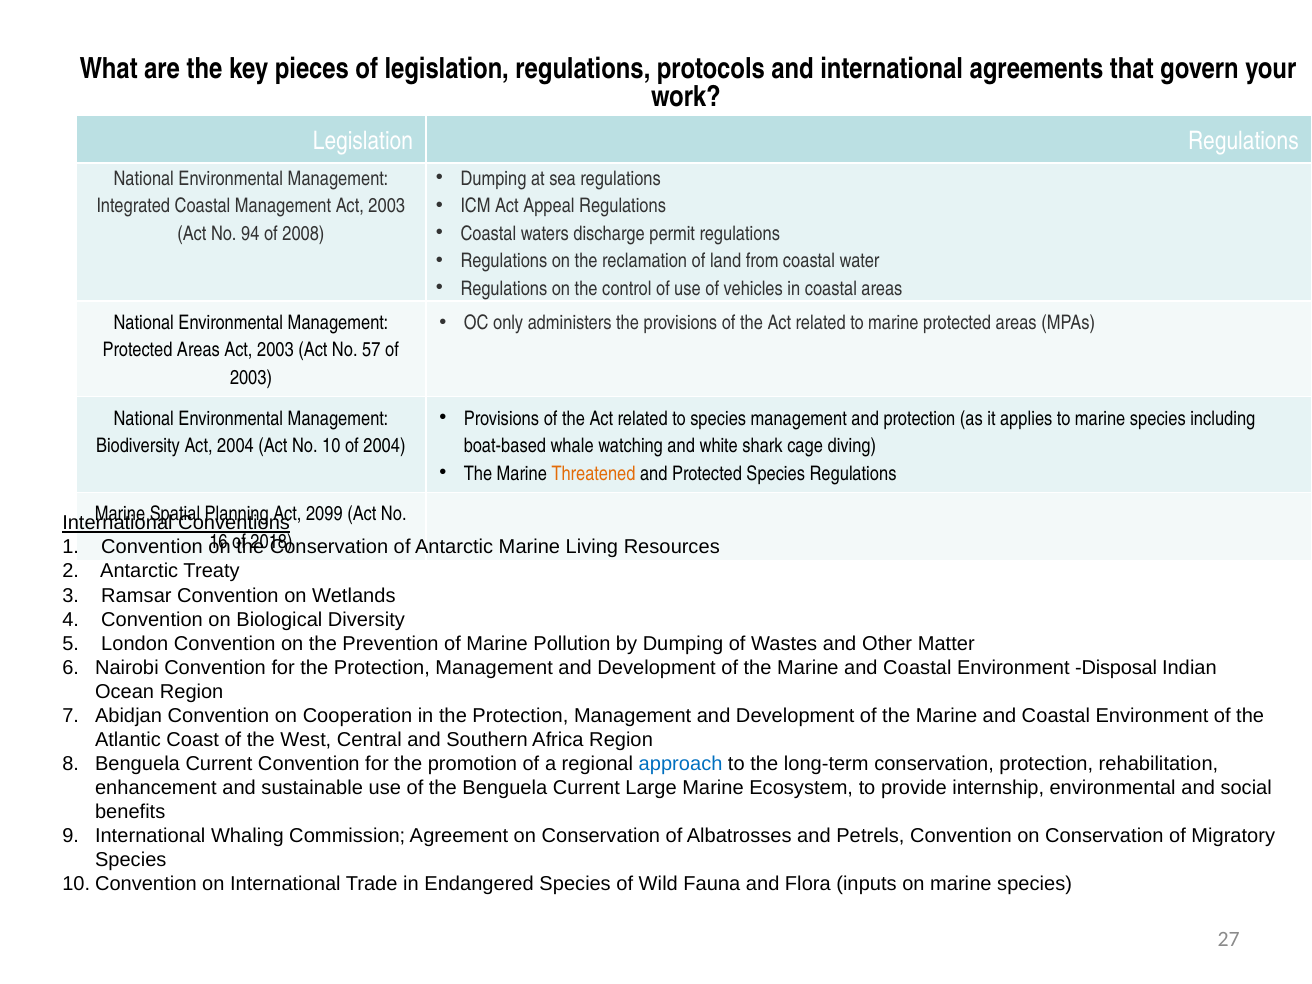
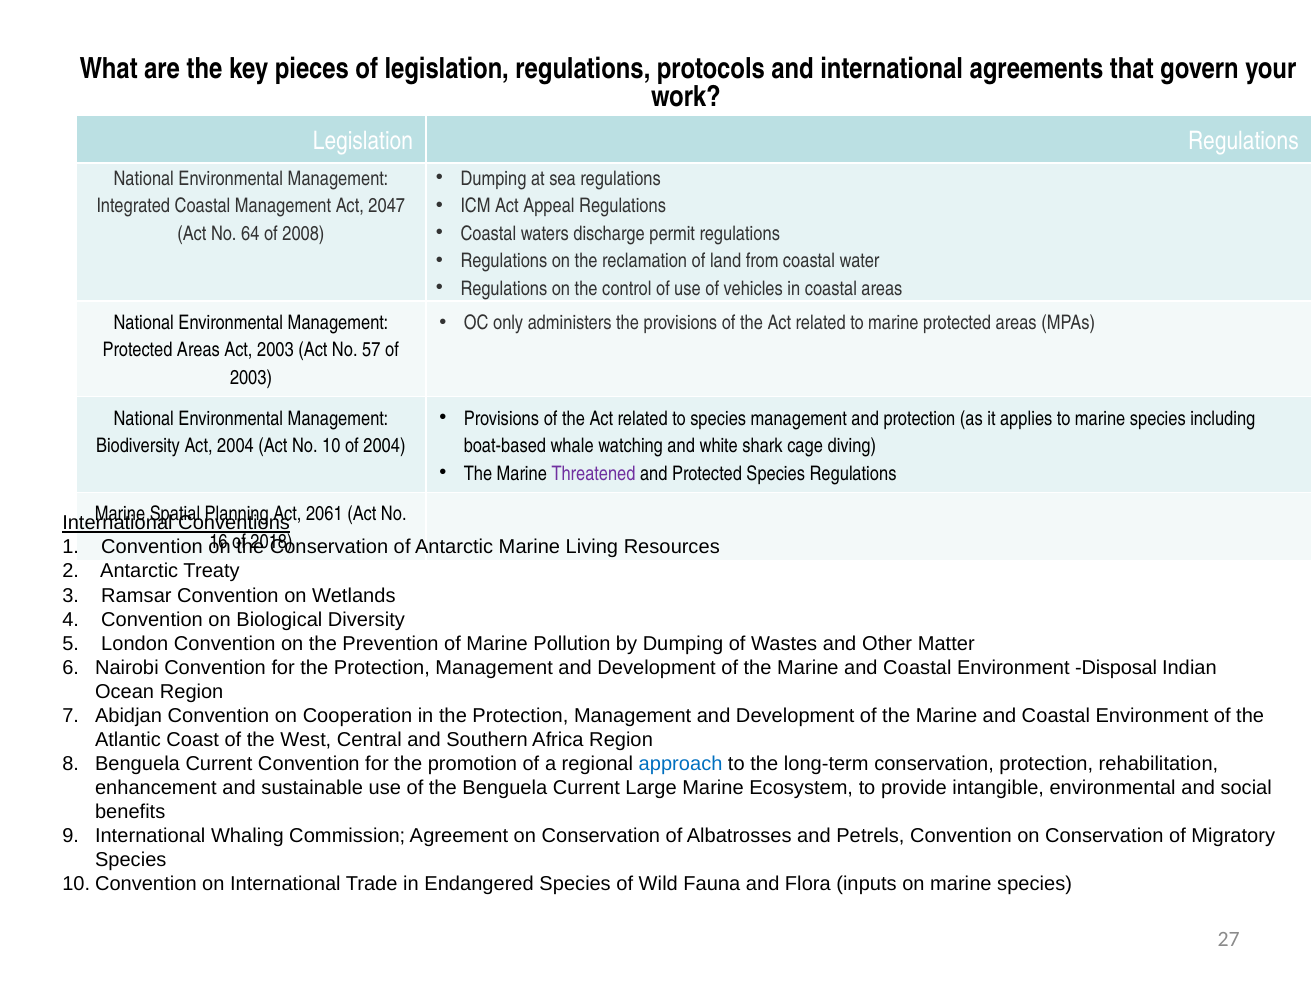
Management Act 2003: 2003 -> 2047
94: 94 -> 64
Threatened colour: orange -> purple
2099: 2099 -> 2061
internship: internship -> intangible
